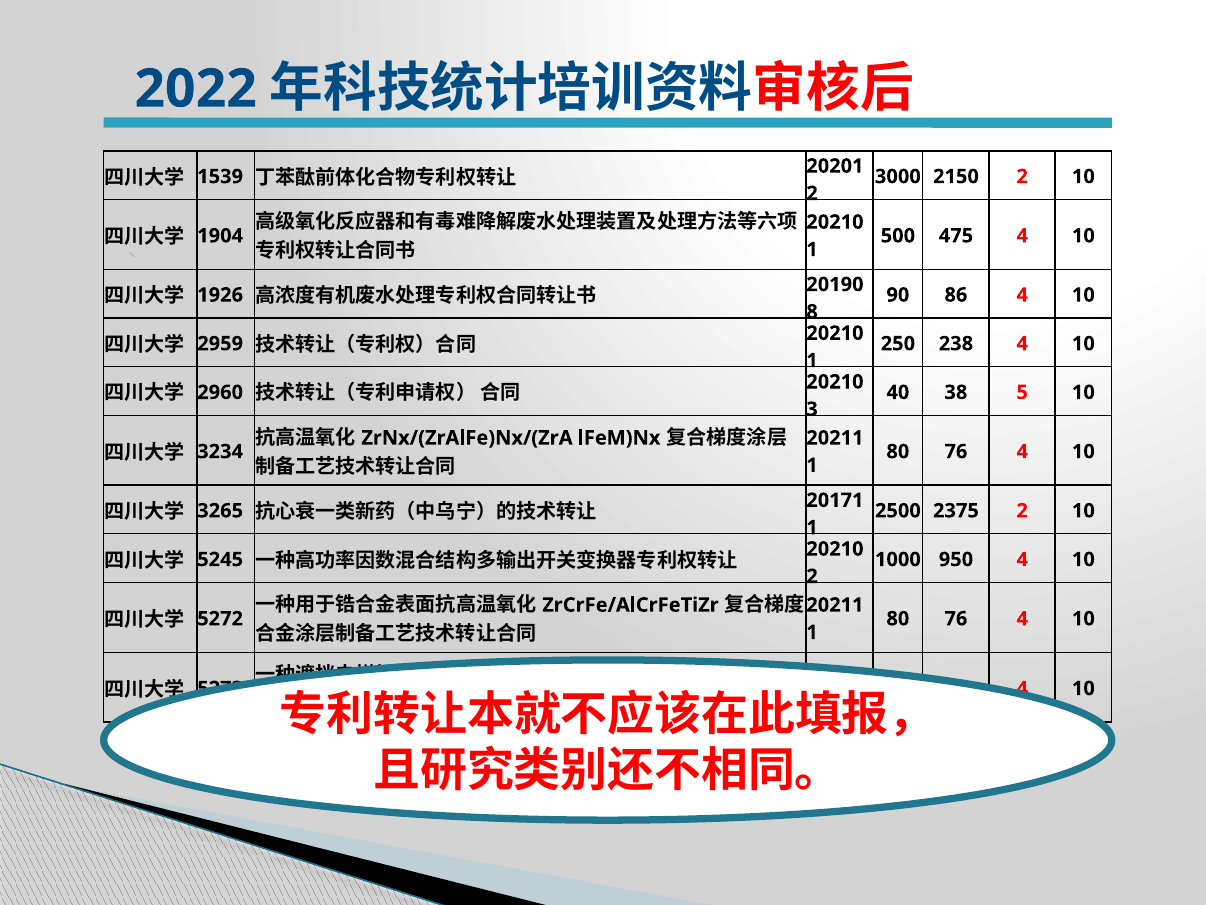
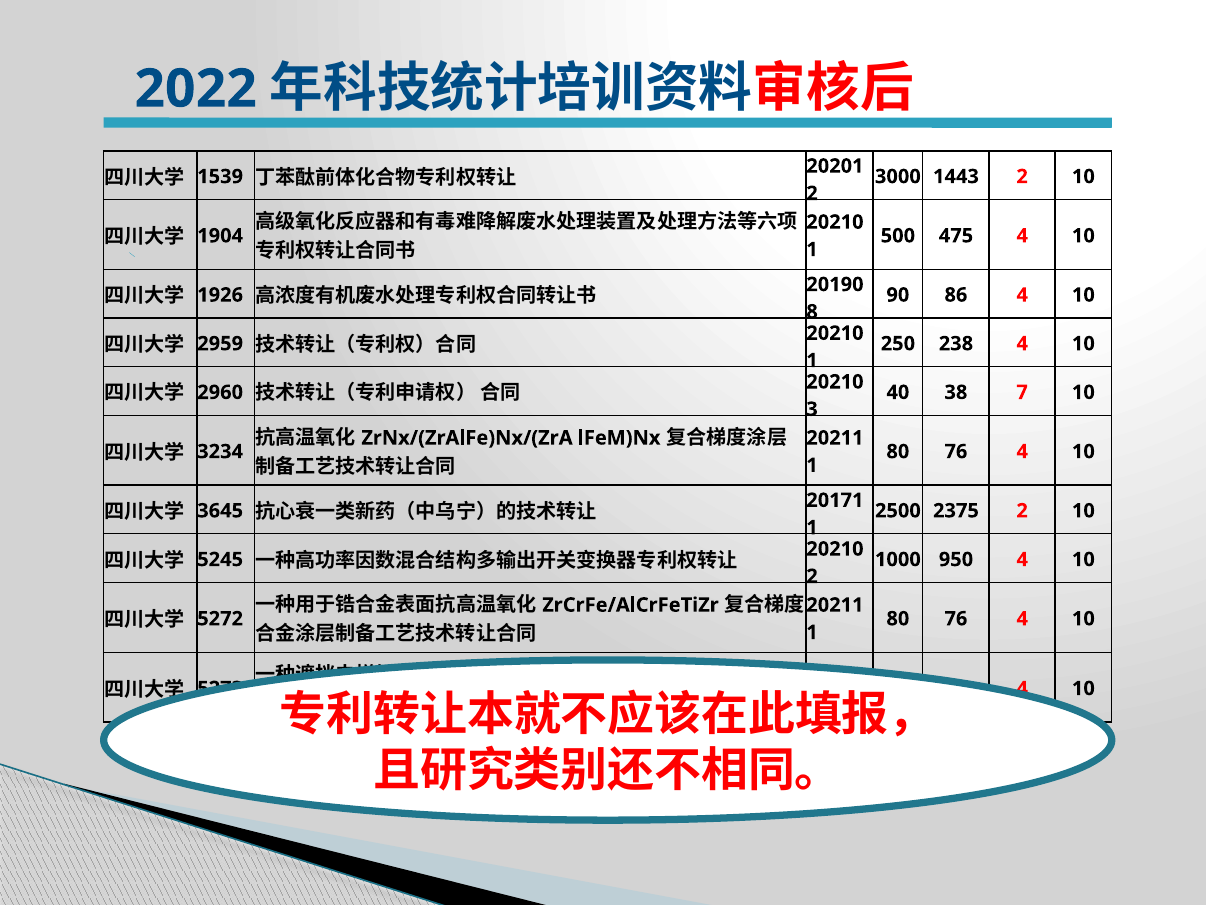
2150: 2150 -> 1443
38 5: 5 -> 7
3265: 3265 -> 3645
